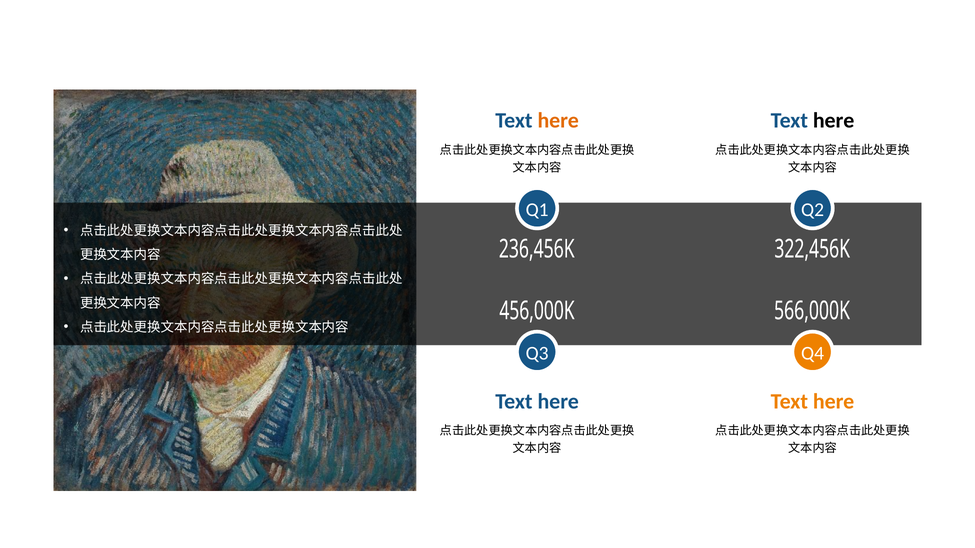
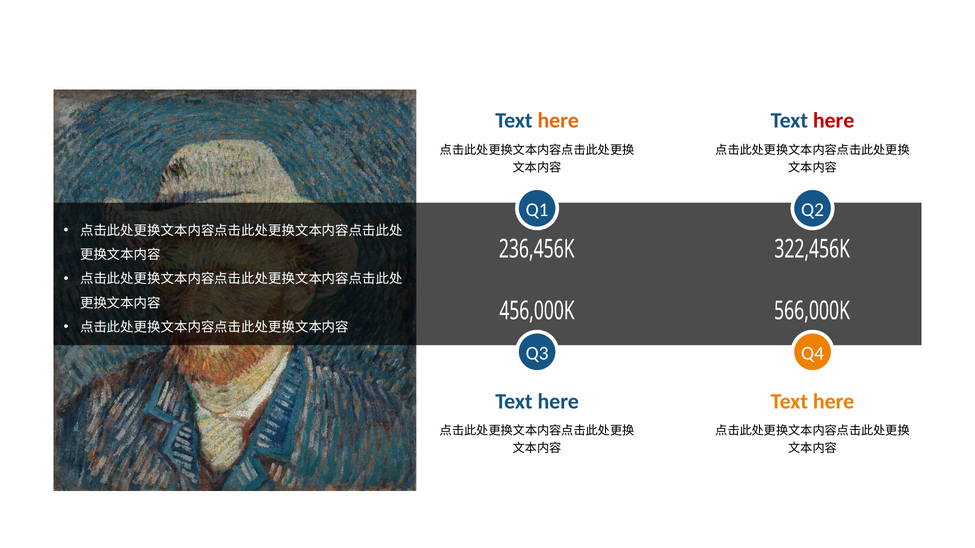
here at (834, 121) colour: black -> red
